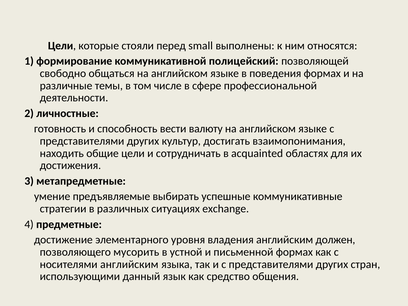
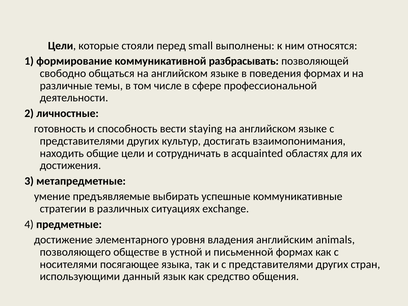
полицейский: полицейский -> разбрасывать
валюту: валюту -> staying
должен: должен -> animals
мусорить: мусорить -> обществе
носителями английским: английским -> посягающее
